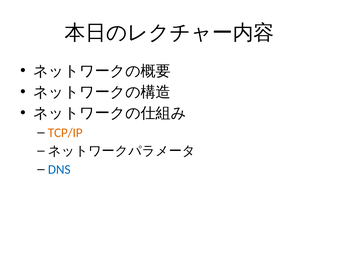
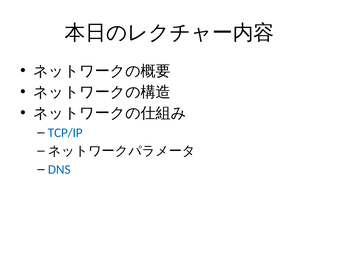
TCP/IP colour: orange -> blue
